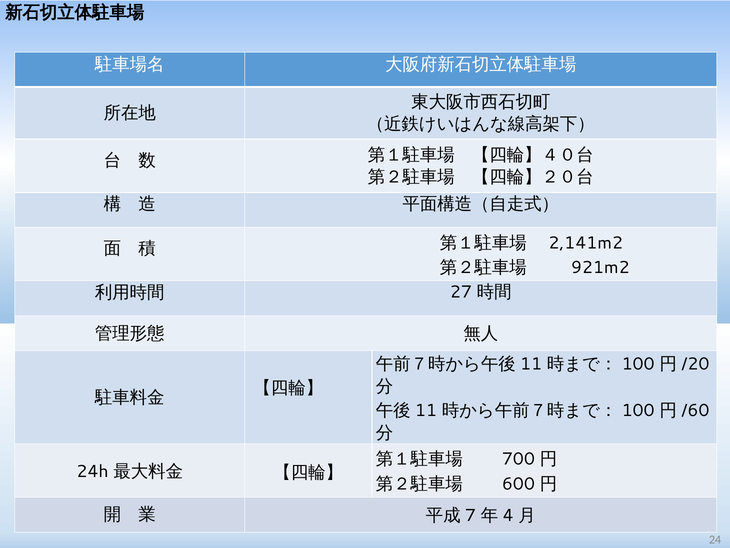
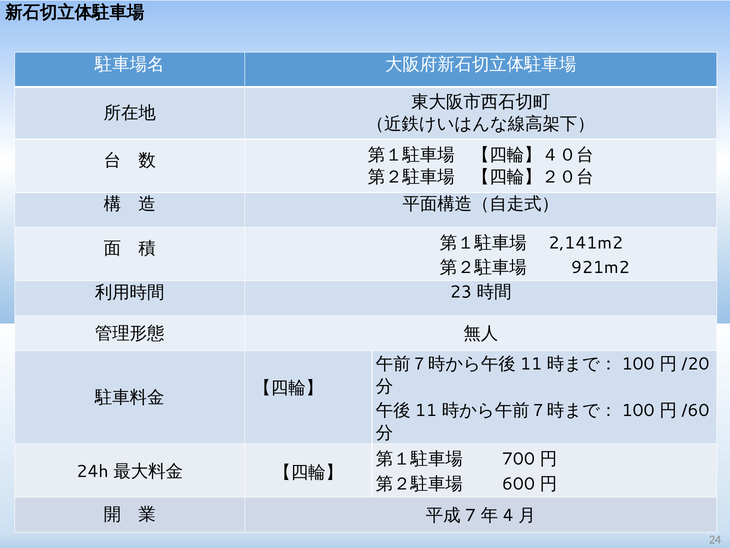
27: 27 -> 23
